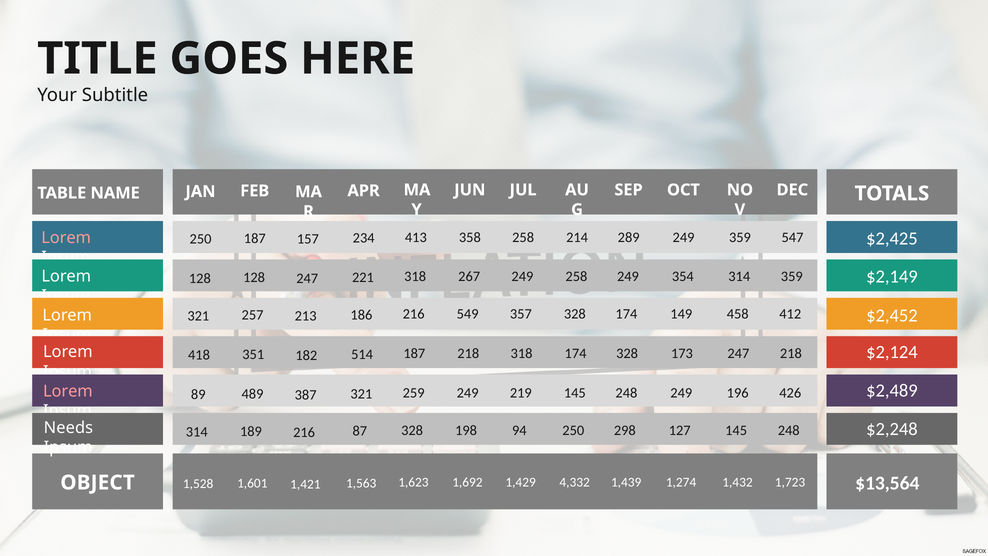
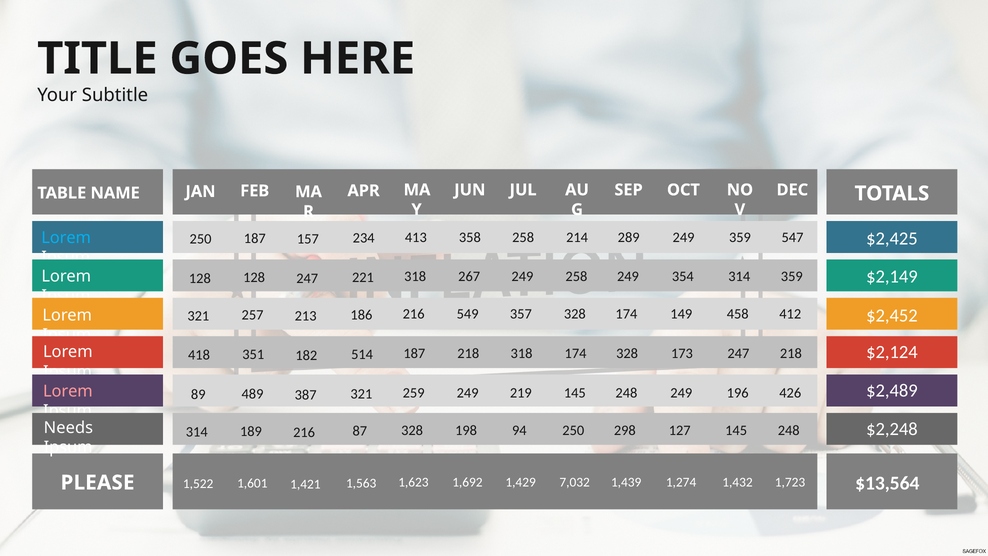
Lorem at (66, 237) colour: pink -> light blue
4,332: 4,332 -> 7,032
1,528: 1,528 -> 1,522
OBJECT: OBJECT -> PLEASE
